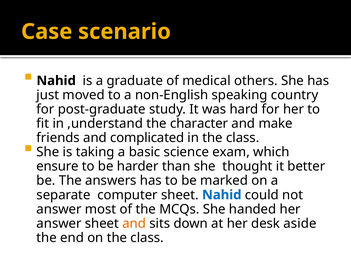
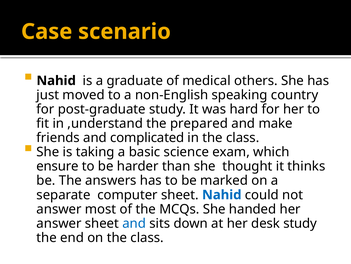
character: character -> prepared
better: better -> thinks
and at (134, 223) colour: orange -> blue
desk aside: aside -> study
